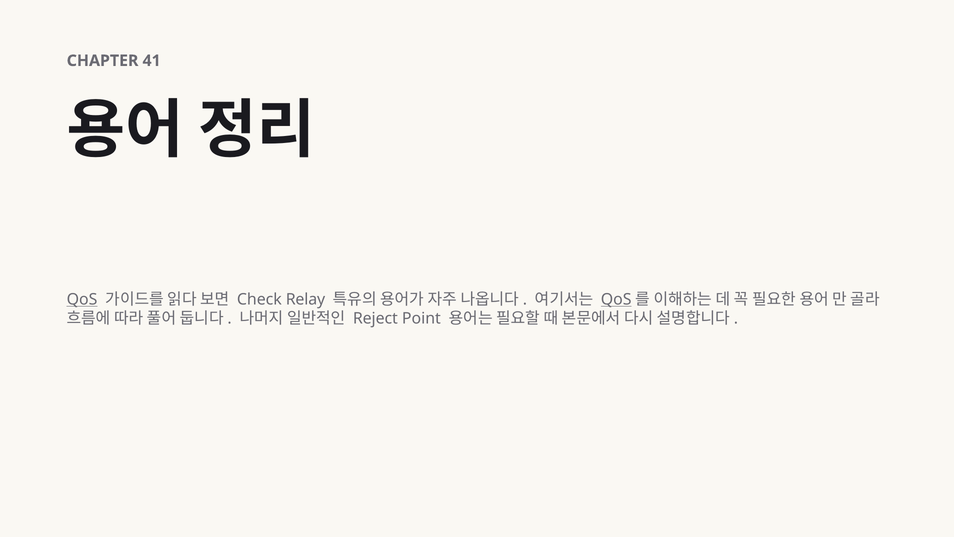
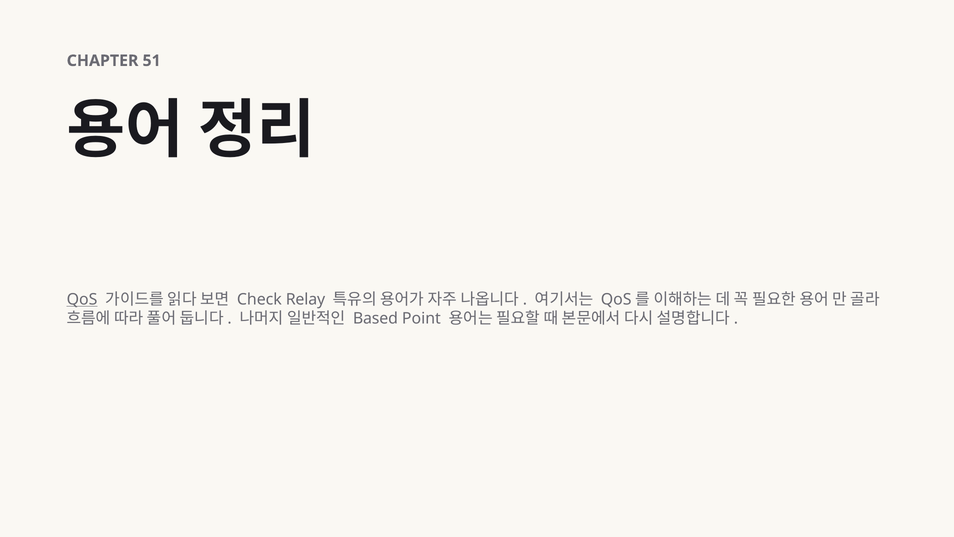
41: 41 -> 51
QoS at (616, 299) underline: present -> none
Reject: Reject -> Based
